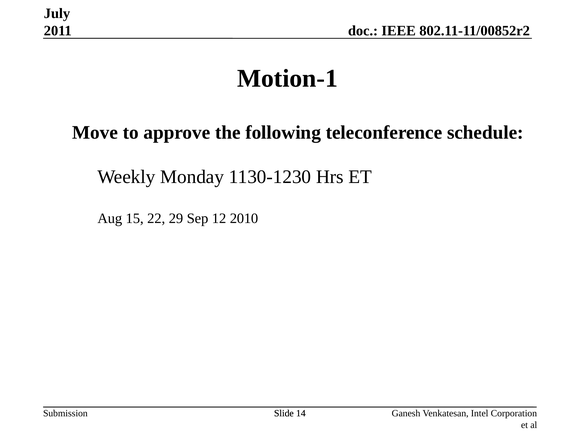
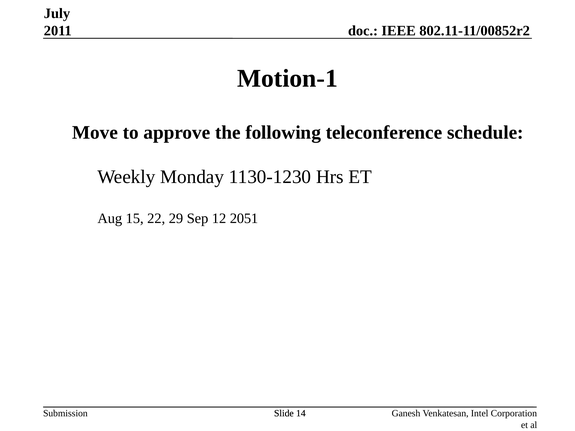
2010: 2010 -> 2051
